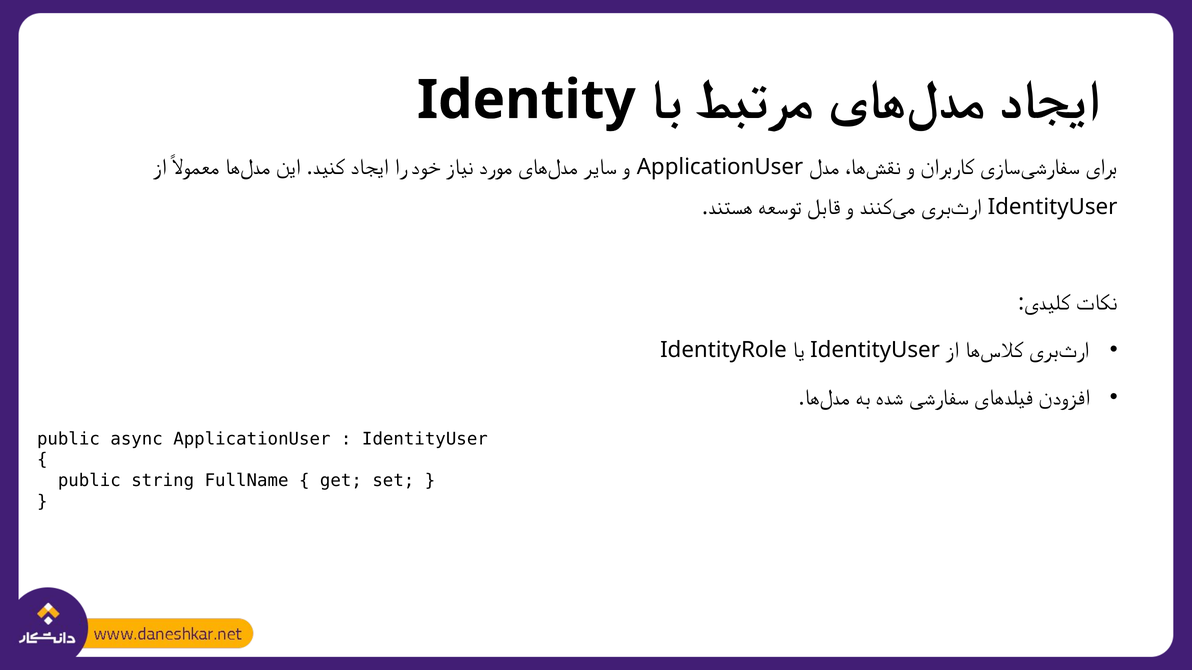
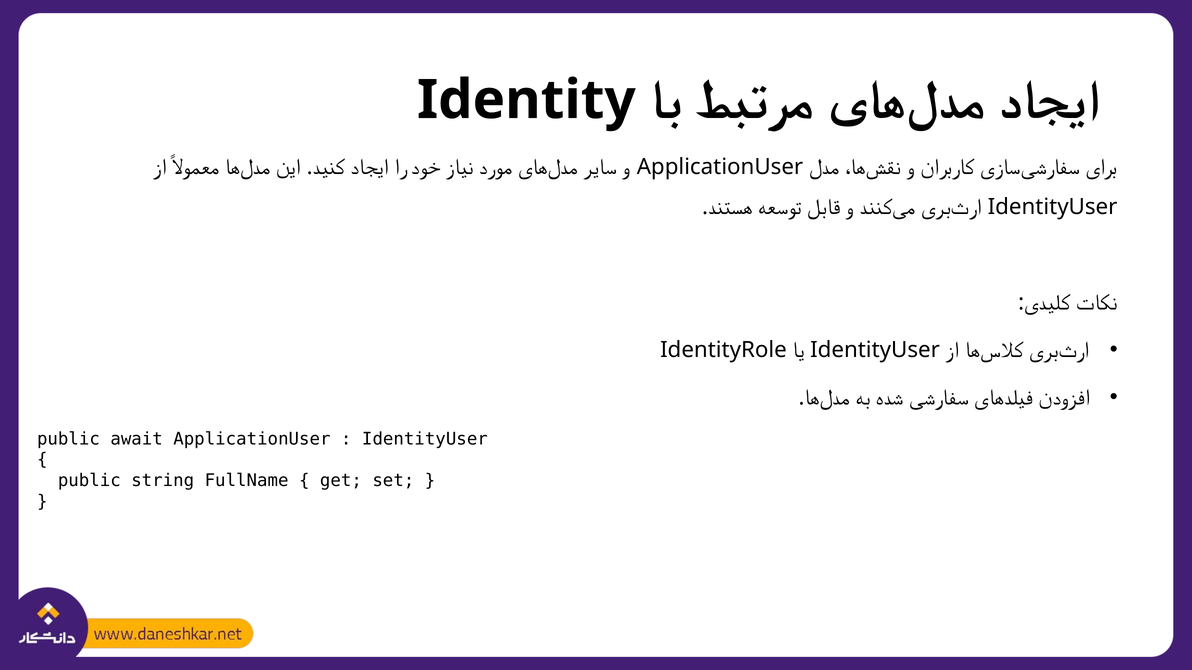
async: async -> await
